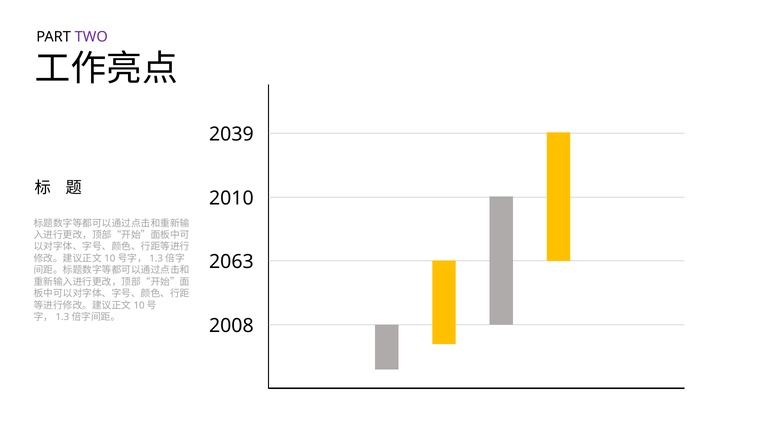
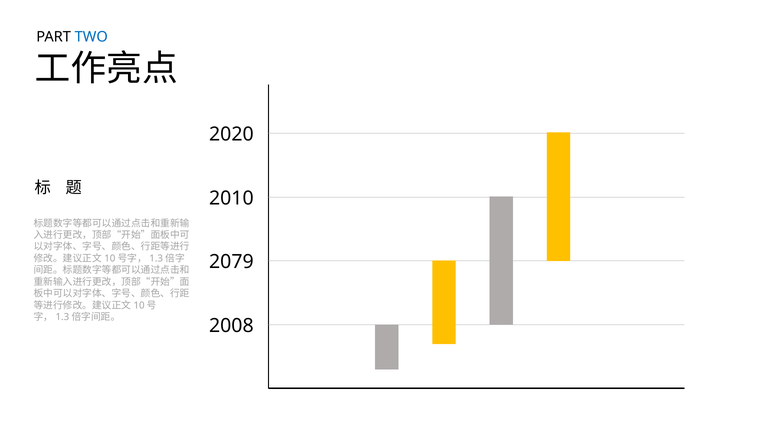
TWO colour: purple -> blue
2039: 2039 -> 2020
2063: 2063 -> 2079
